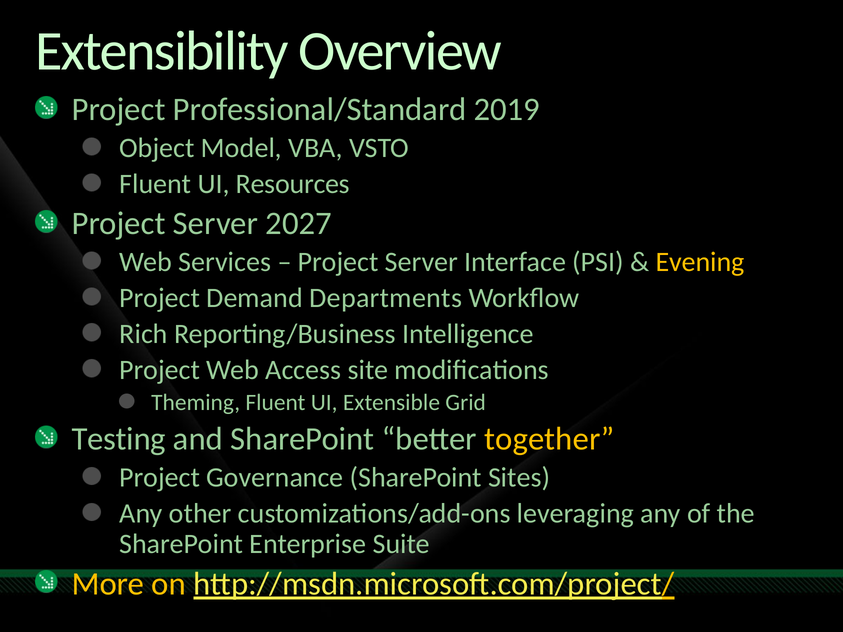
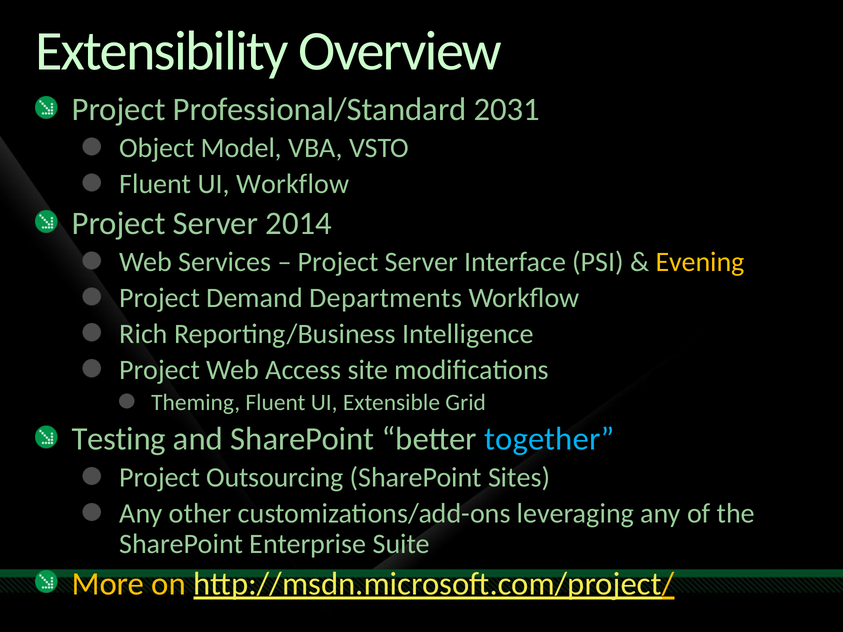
2019: 2019 -> 2031
UI Resources: Resources -> Workflow
2027: 2027 -> 2014
together colour: yellow -> light blue
Governance: Governance -> Outsourcing
